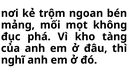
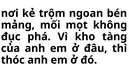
nghĩ: nghĩ -> thóc
